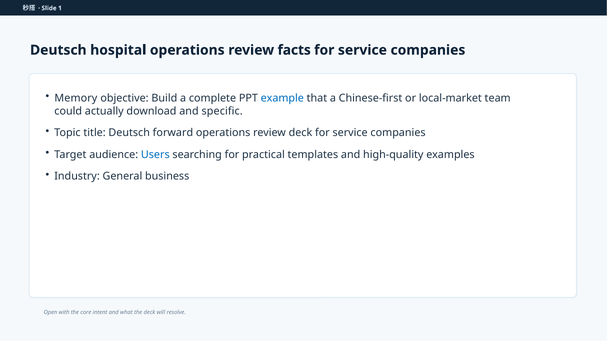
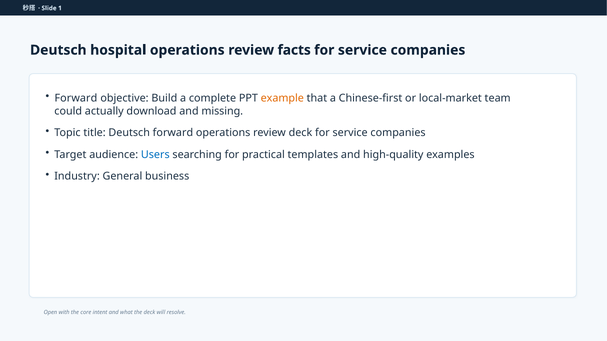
Memory at (76, 98): Memory -> Forward
example colour: blue -> orange
specific: specific -> missing
